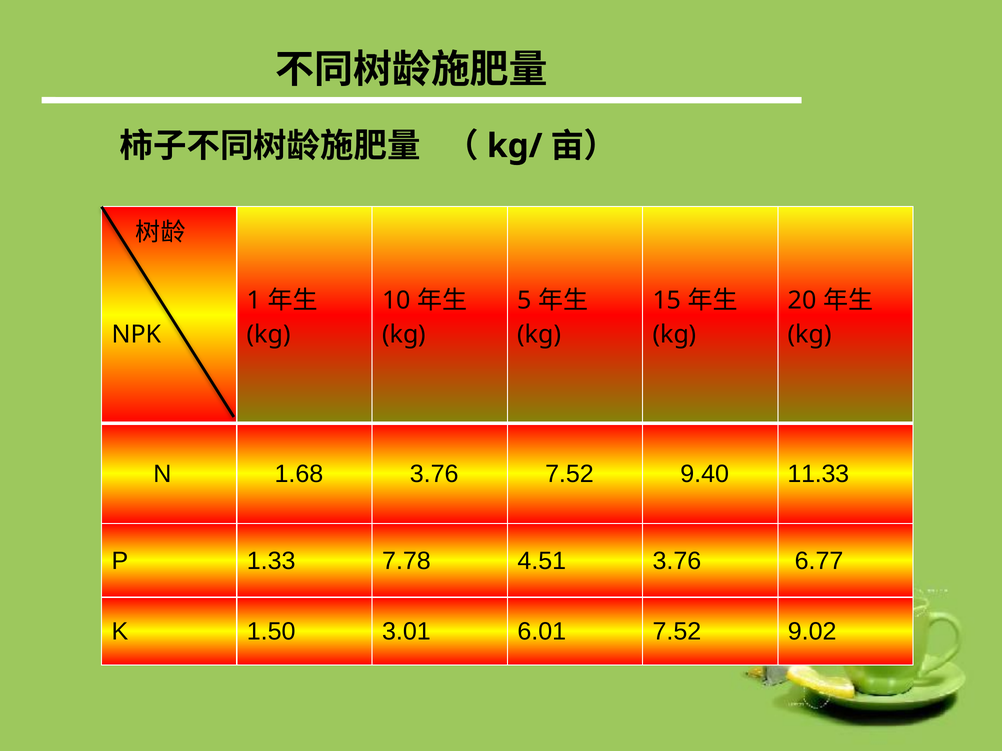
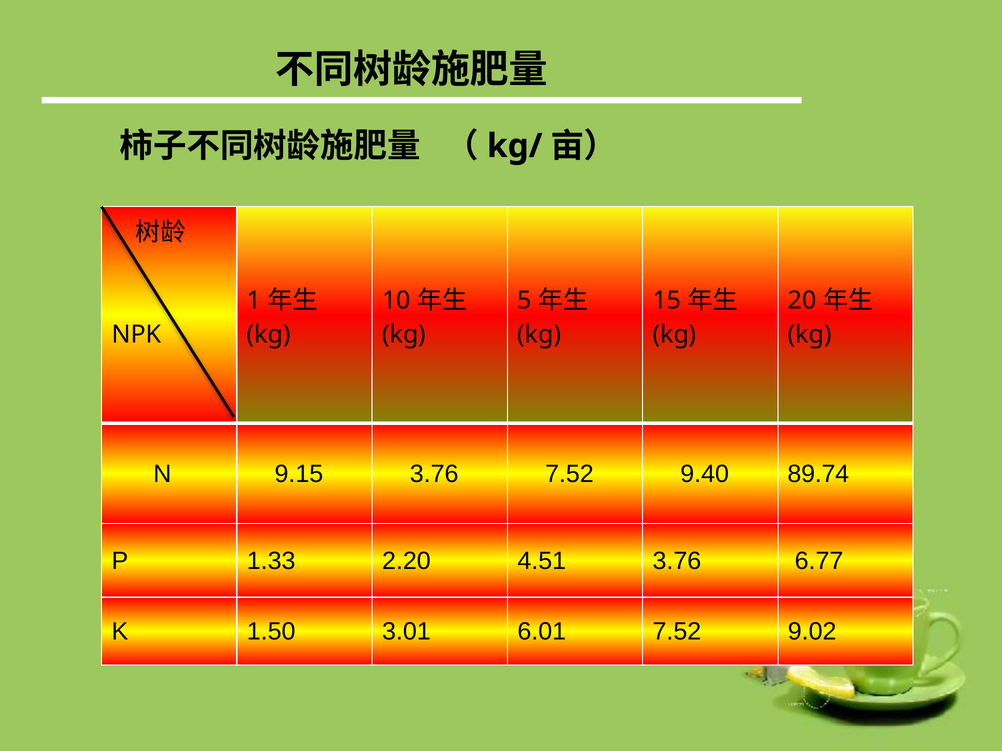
1.68: 1.68 -> 9.15
11.33: 11.33 -> 89.74
7.78: 7.78 -> 2.20
